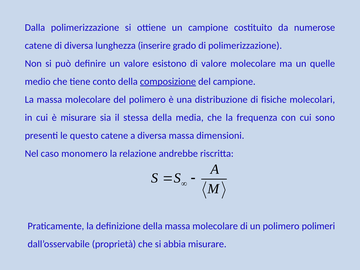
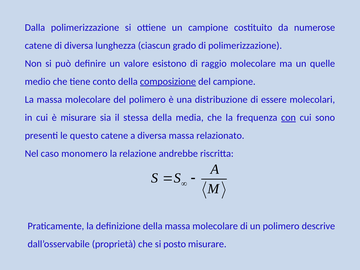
inserire: inserire -> ciascun
di valore: valore -> raggio
fisiche: fisiche -> essere
con underline: none -> present
dimensioni: dimensioni -> relazionato
polimeri: polimeri -> descrive
abbia: abbia -> posto
